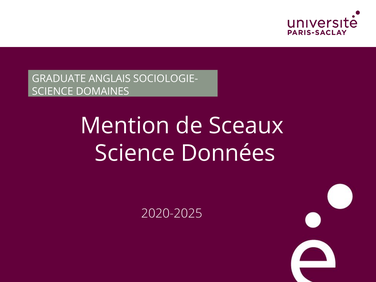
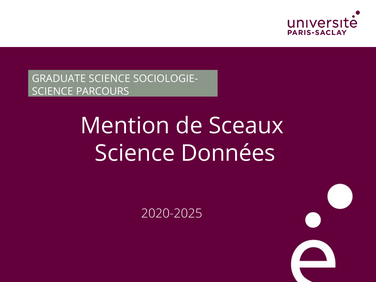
GRADUATE ANGLAIS: ANGLAIS -> SCIENCE
DOMAINES: DOMAINES -> PARCOURS
